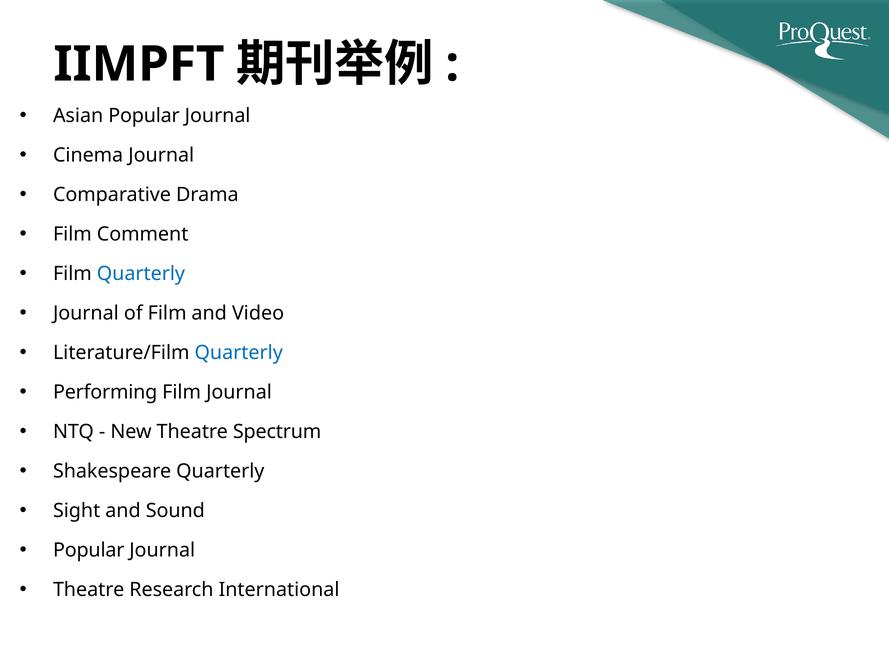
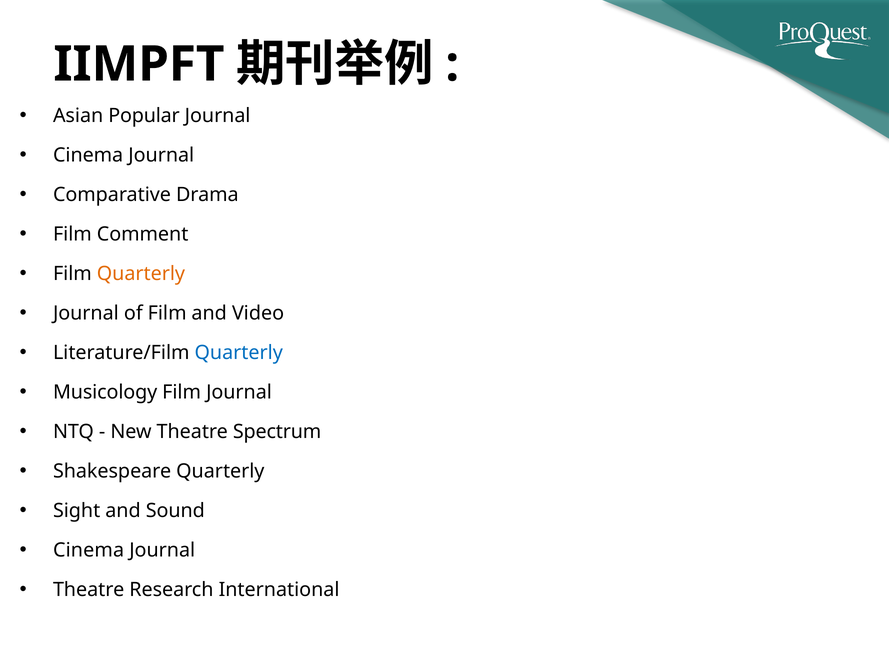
Quarterly at (141, 274) colour: blue -> orange
Performing: Performing -> Musicology
Popular at (89, 550): Popular -> Cinema
